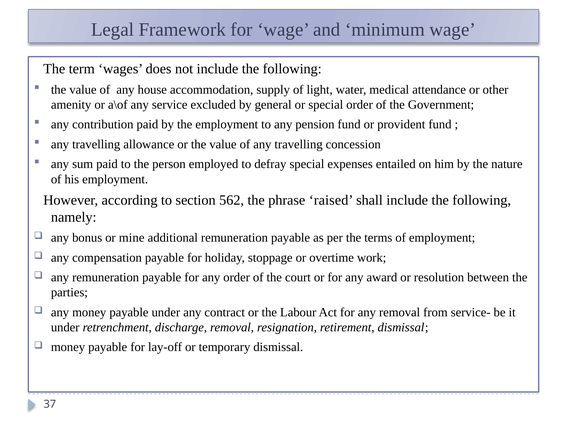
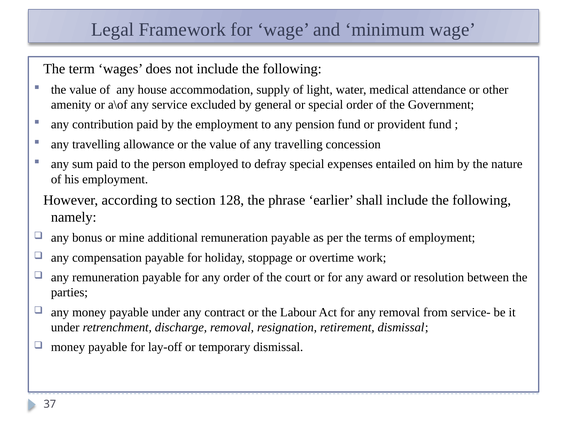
562: 562 -> 128
raised: raised -> earlier
